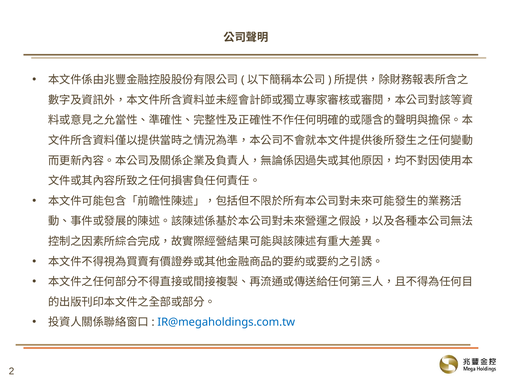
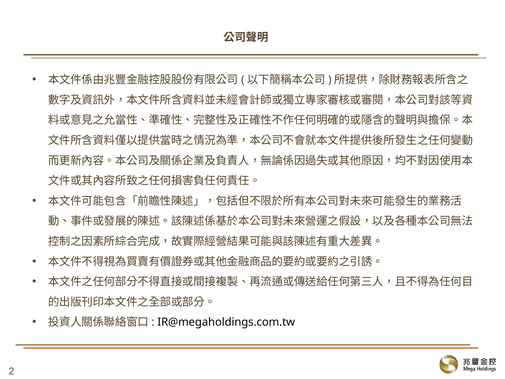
IR@megaholdings.com.tw colour: blue -> black
